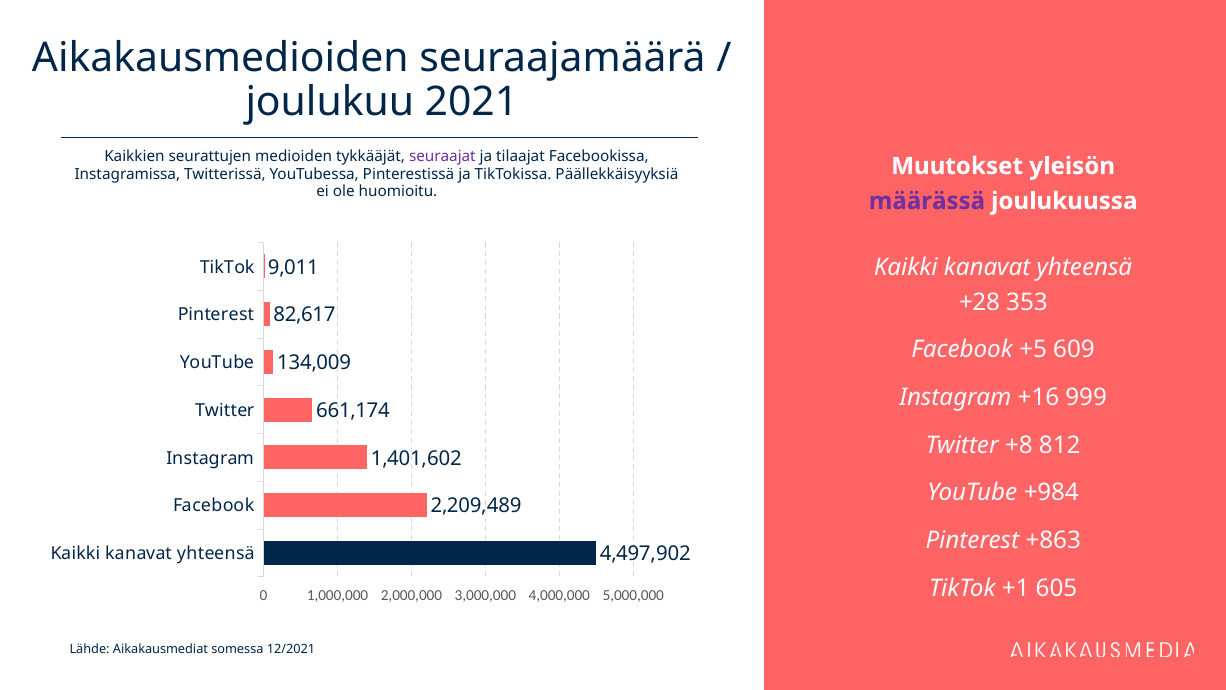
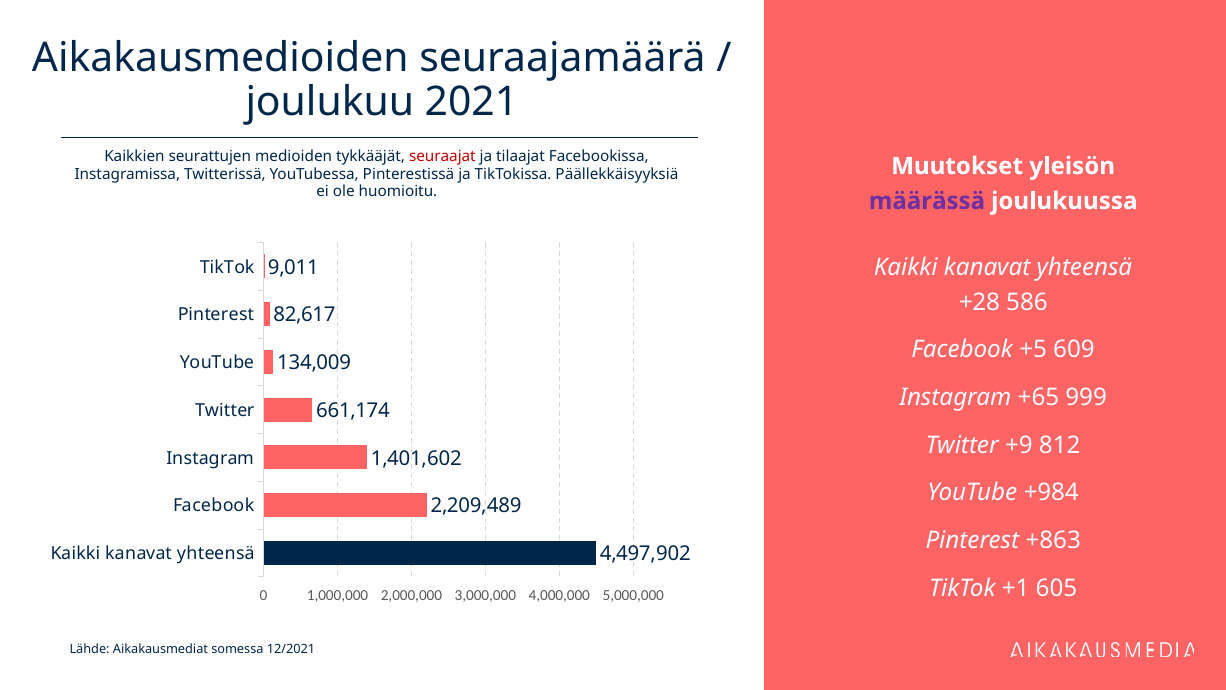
seuraajat colour: purple -> red
353: 353 -> 586
+16: +16 -> +65
+8: +8 -> +9
